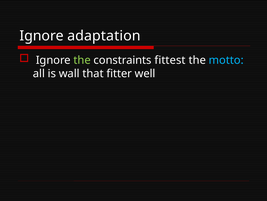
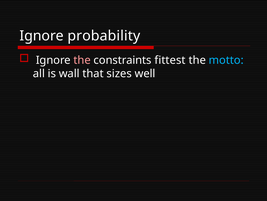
adaptation: adaptation -> probability
the at (82, 60) colour: light green -> pink
fitter: fitter -> sizes
